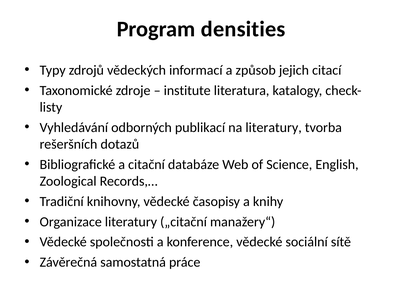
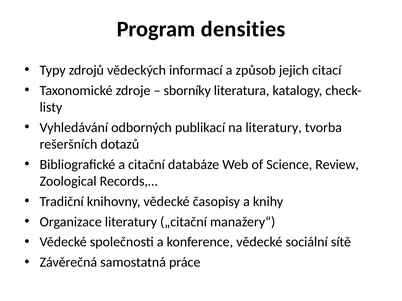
institute: institute -> sborníky
English: English -> Review
